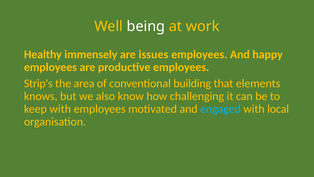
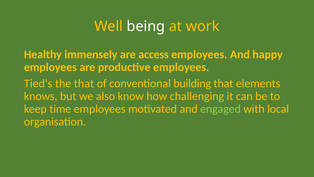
issues: issues -> access
Strip's: Strip's -> Tied's
the area: area -> that
keep with: with -> time
engaged colour: light blue -> light green
